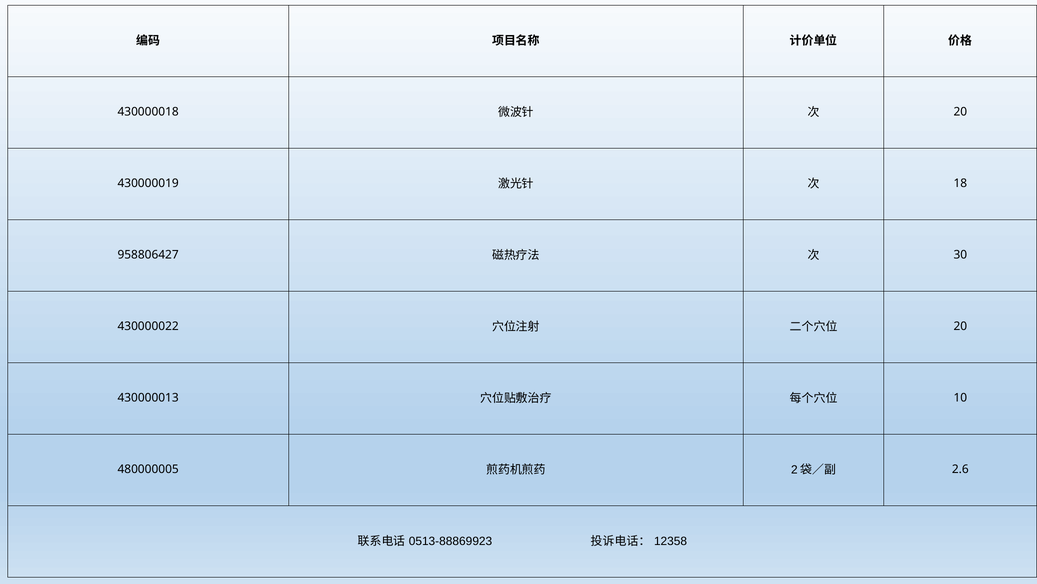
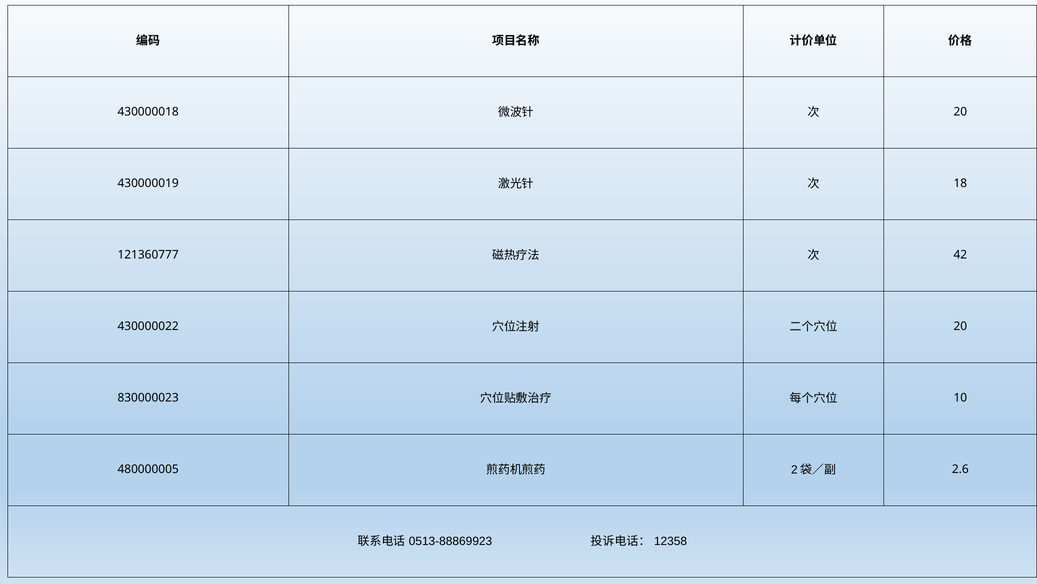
958806427: 958806427 -> 121360777
30: 30 -> 42
430000013: 430000013 -> 830000023
